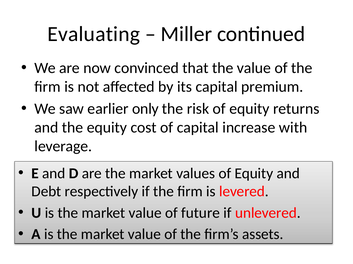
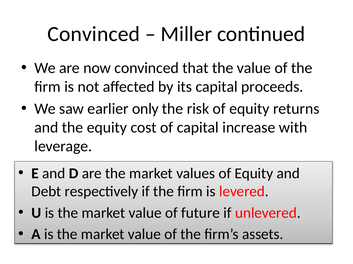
Evaluating at (94, 34): Evaluating -> Convinced
premium: premium -> proceeds
